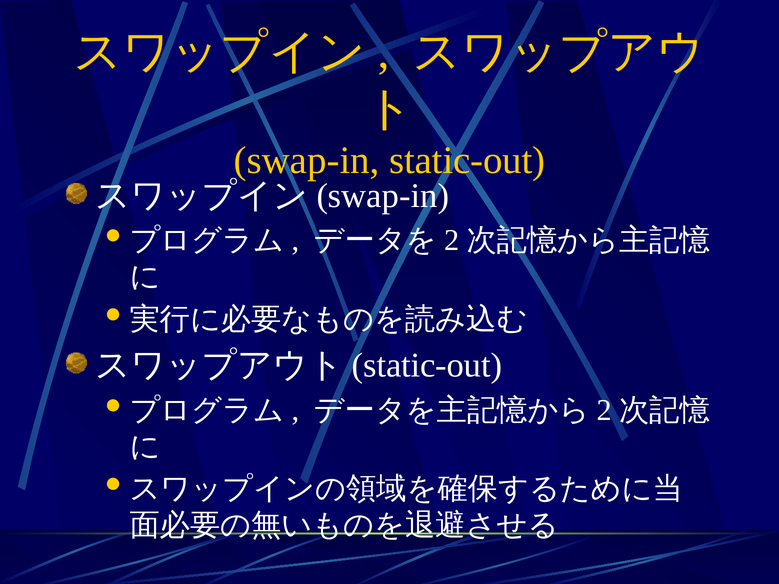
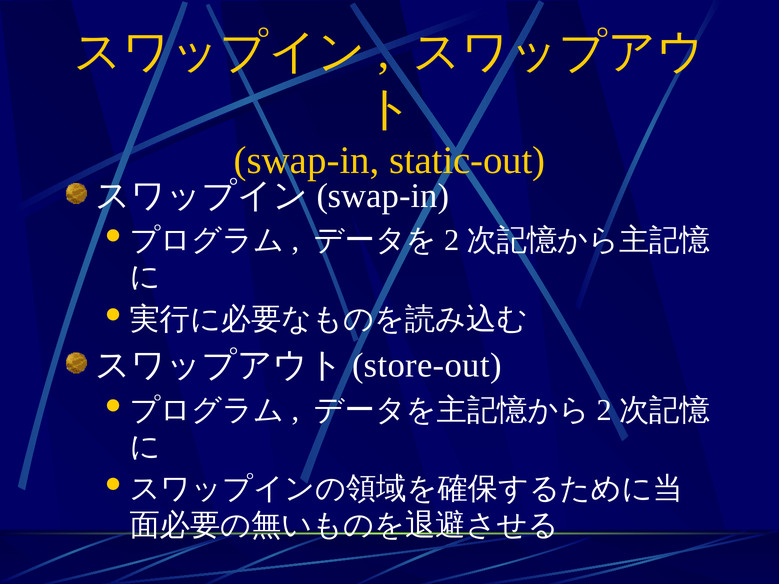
static-out at (427, 366): static-out -> store-out
